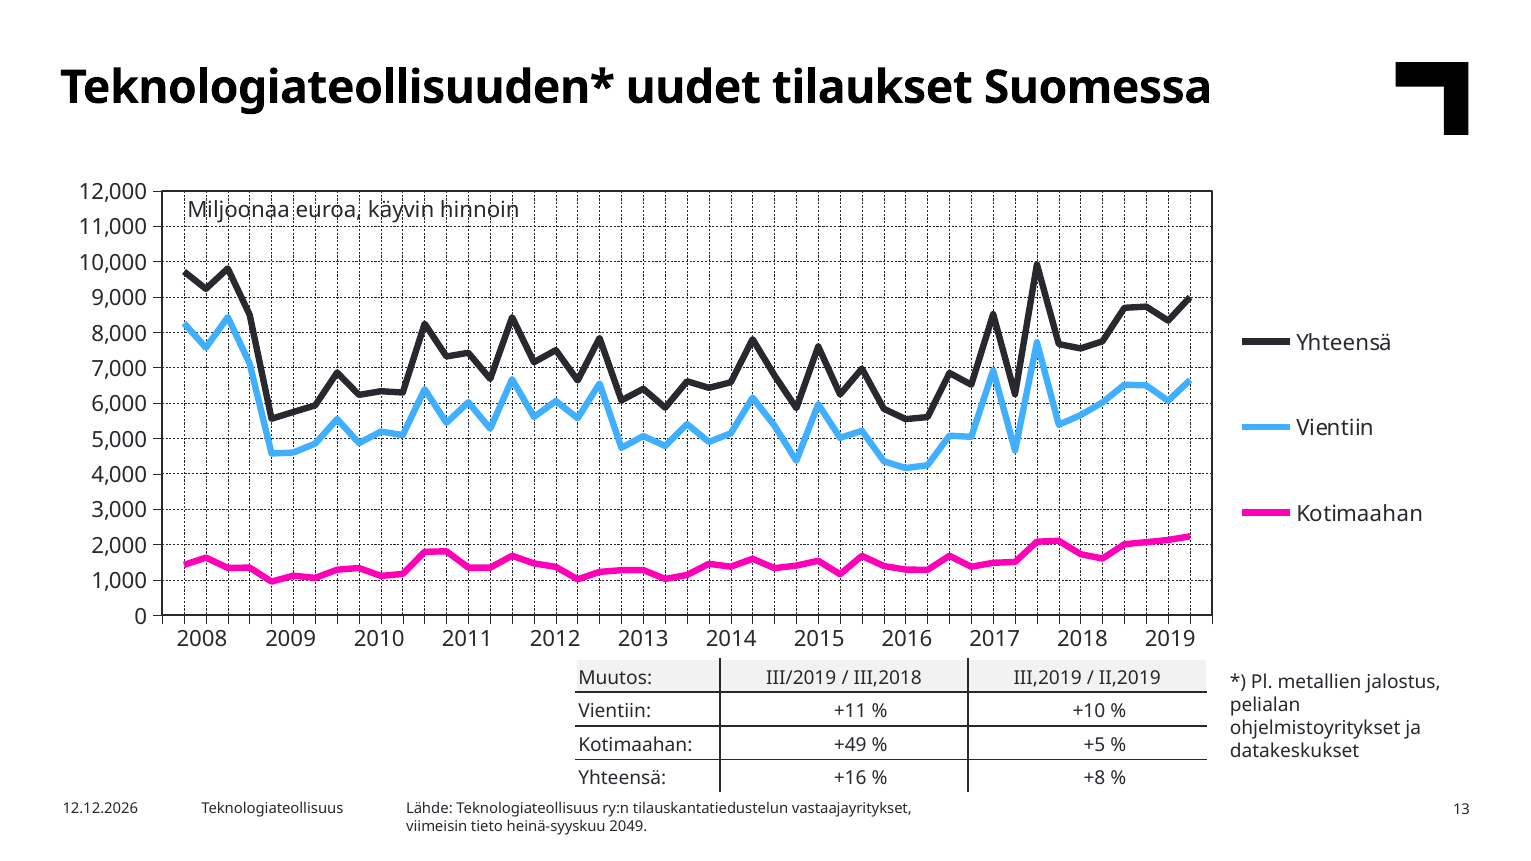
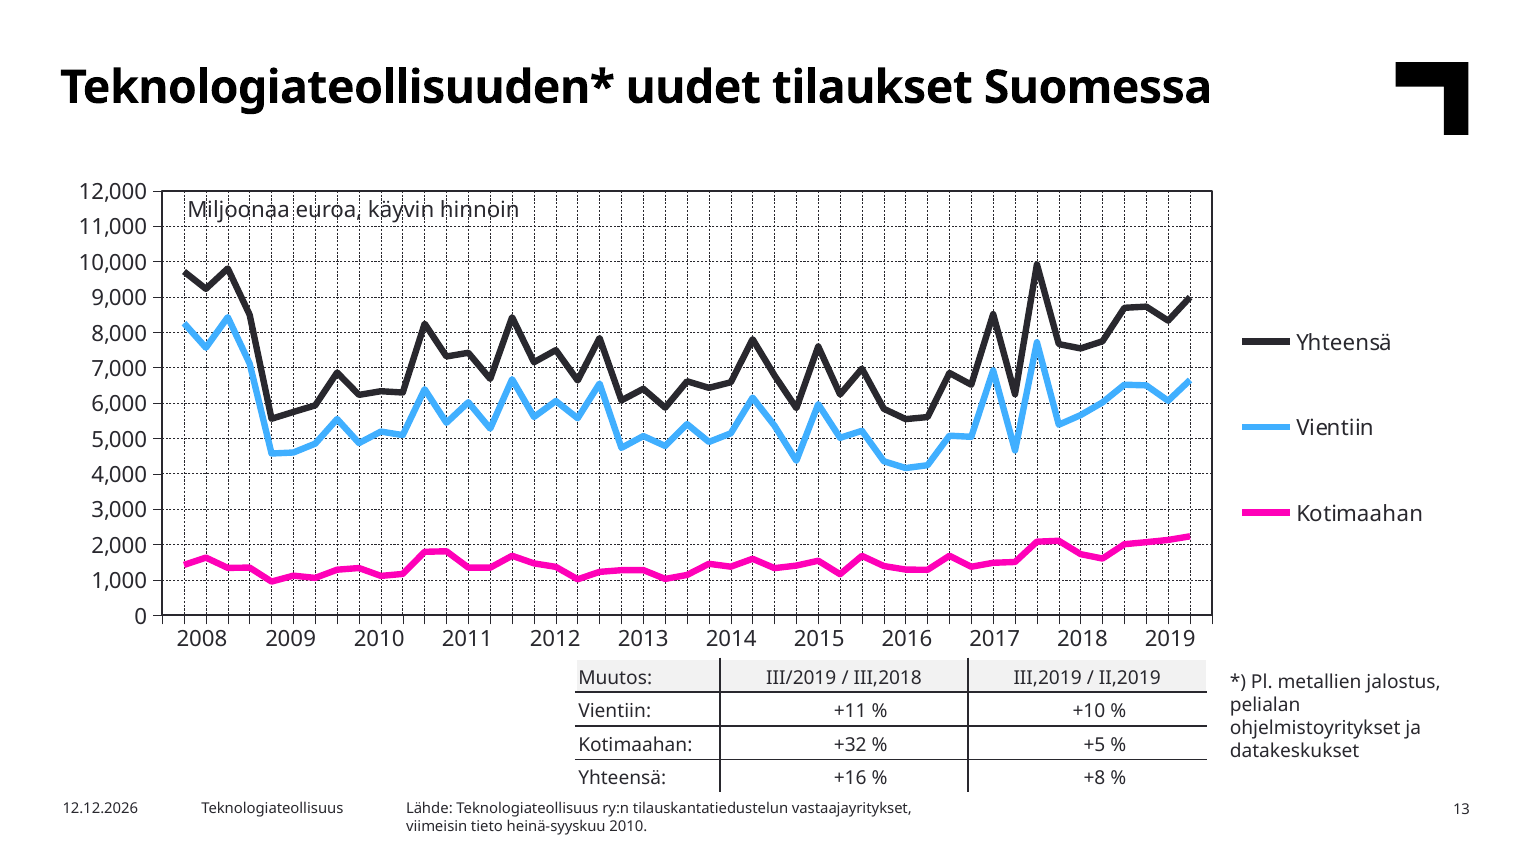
+49: +49 -> +32
heinä-syyskuu 2049: 2049 -> 2010
